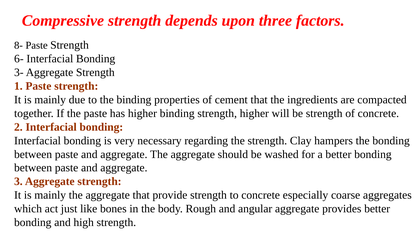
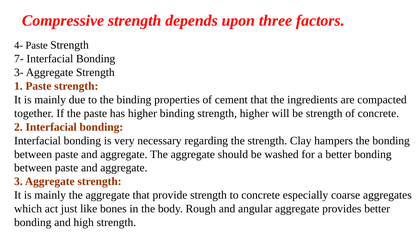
8-: 8- -> 4-
6-: 6- -> 7-
